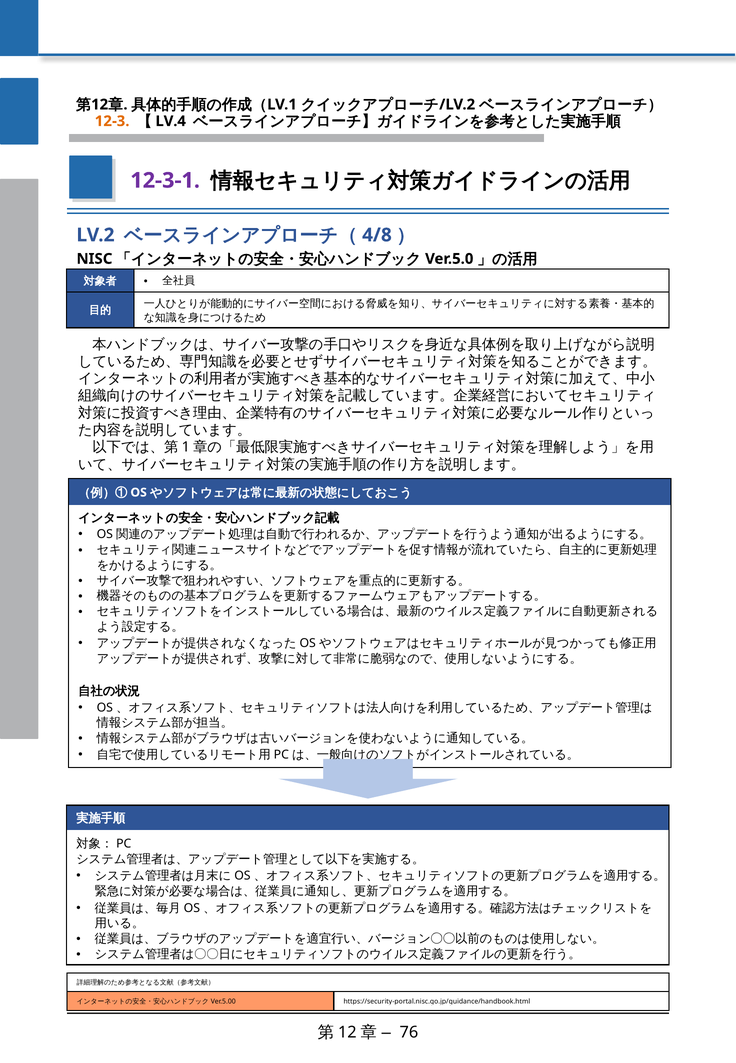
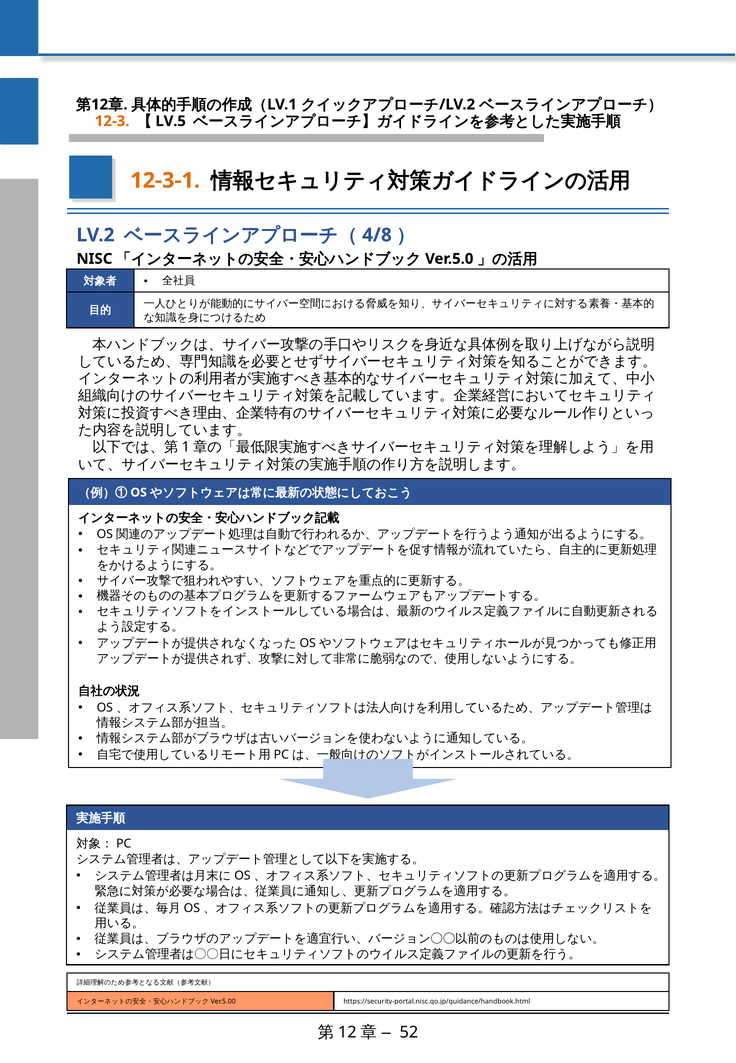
LV.4: LV.4 -> LV.5
12-3-1 colour: purple -> orange
76: 76 -> 52
